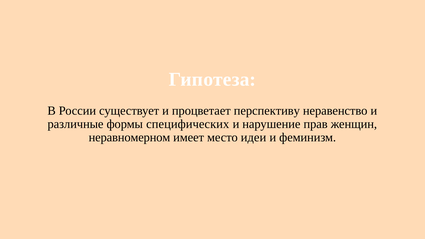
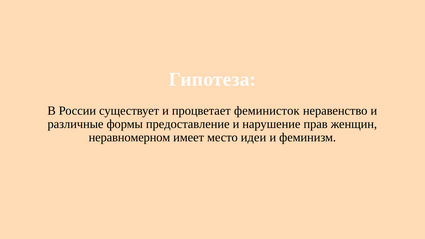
перспективу: перспективу -> феминисток
специфических: специфических -> предоставление
